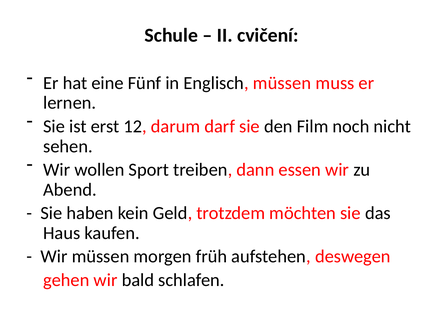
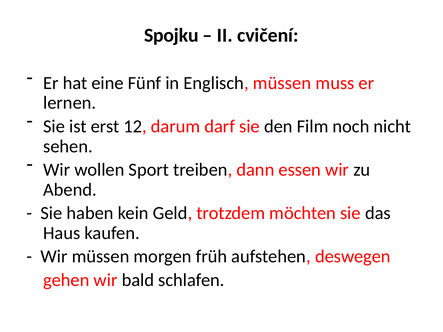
Schule: Schule -> Spojku
